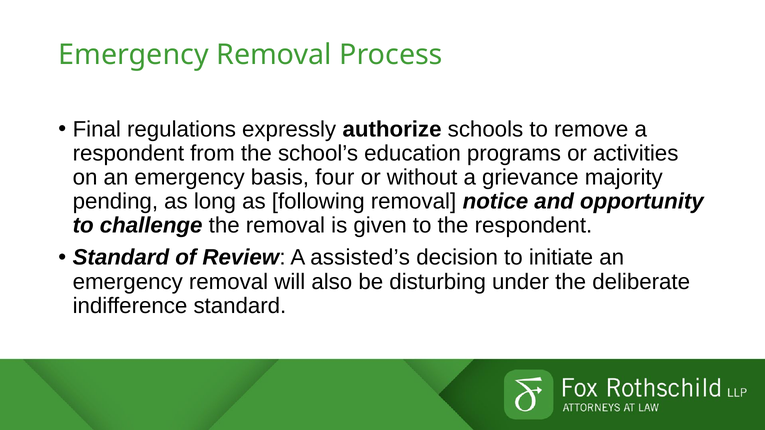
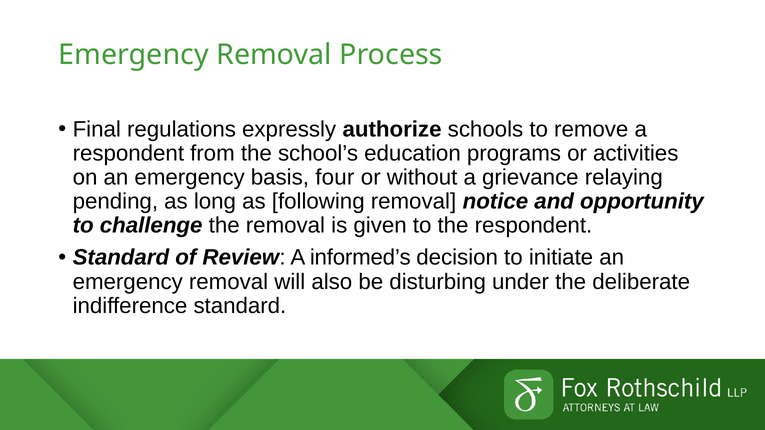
majority: majority -> relaying
assisted’s: assisted’s -> informed’s
